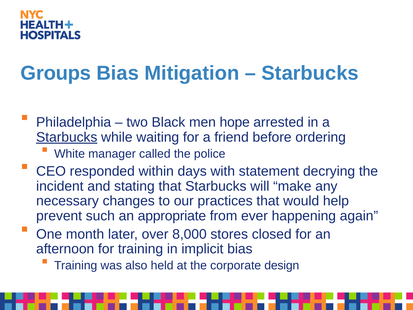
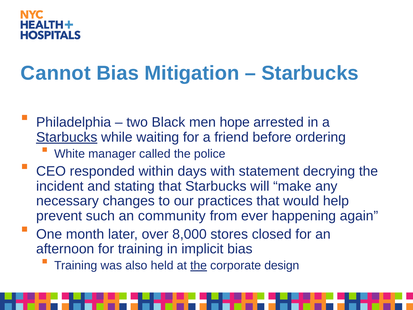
Groups: Groups -> Cannot
appropriate: appropriate -> community
the at (199, 265) underline: none -> present
